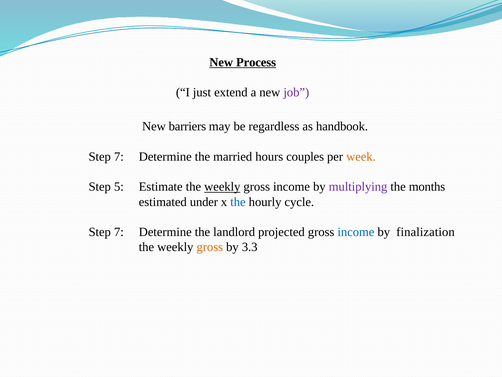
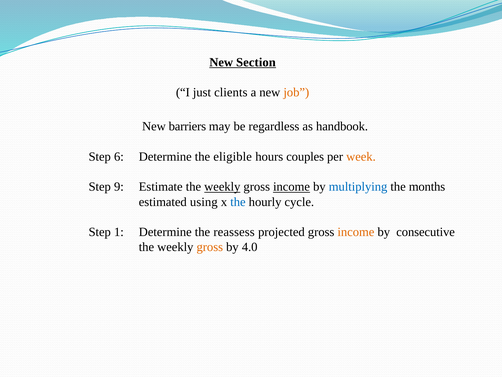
Process: Process -> Section
extend: extend -> clients
job colour: purple -> orange
7 at (119, 156): 7 -> 6
married: married -> eligible
5: 5 -> 9
income at (292, 187) underline: none -> present
multiplying colour: purple -> blue
under: under -> using
7 at (119, 232): 7 -> 1
landlord: landlord -> reassess
income at (356, 232) colour: blue -> orange
finalization: finalization -> consecutive
3.3: 3.3 -> 4.0
